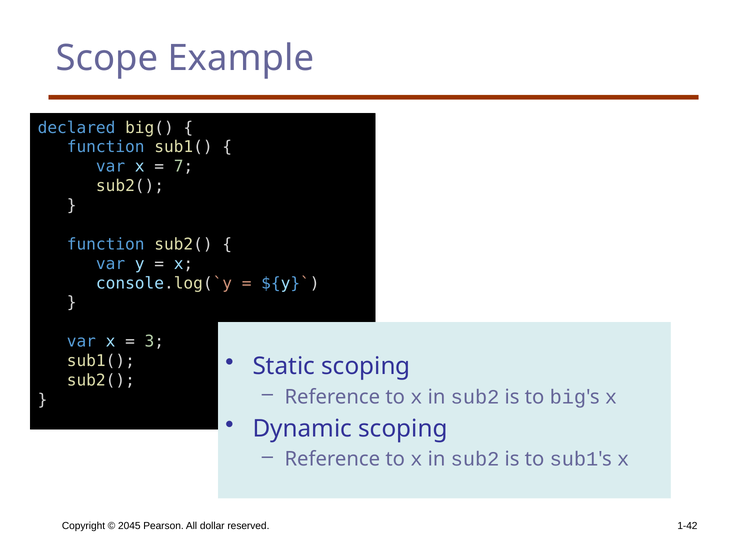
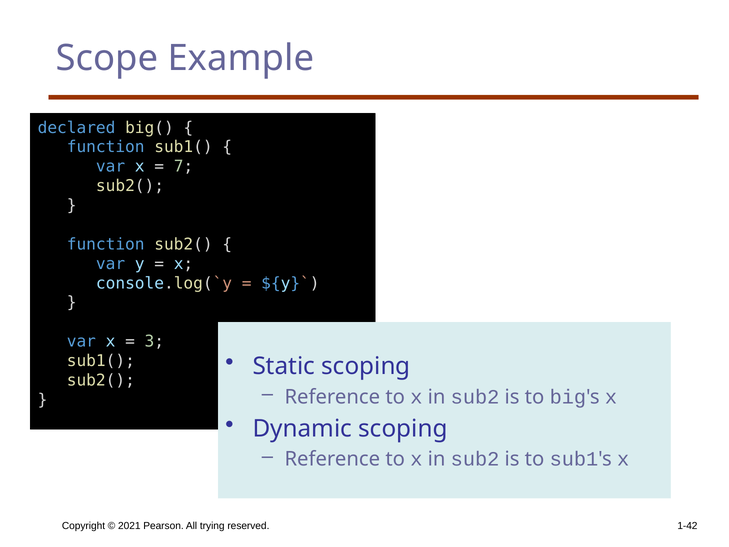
2045: 2045 -> 2021
dollar: dollar -> trying
